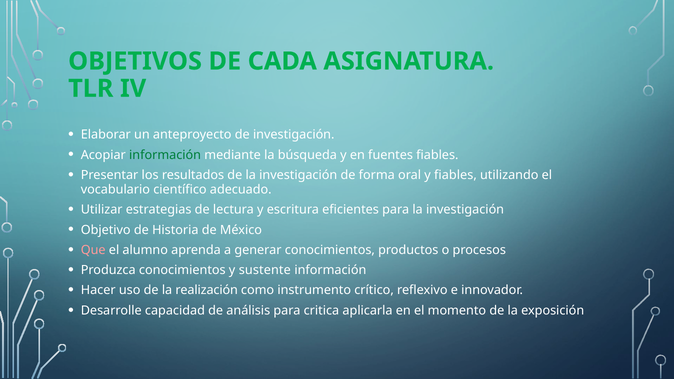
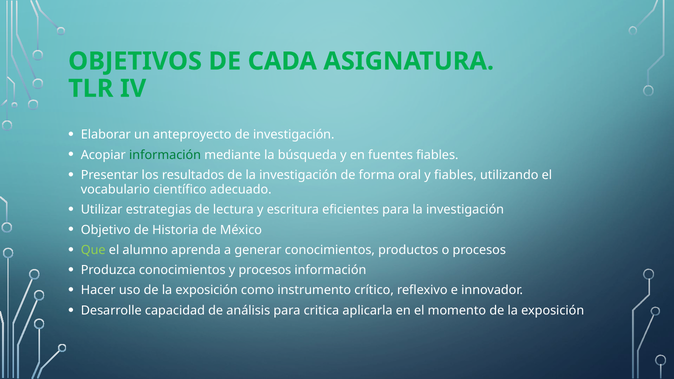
Que colour: pink -> light green
y sustente: sustente -> procesos
uso de la realización: realización -> exposición
